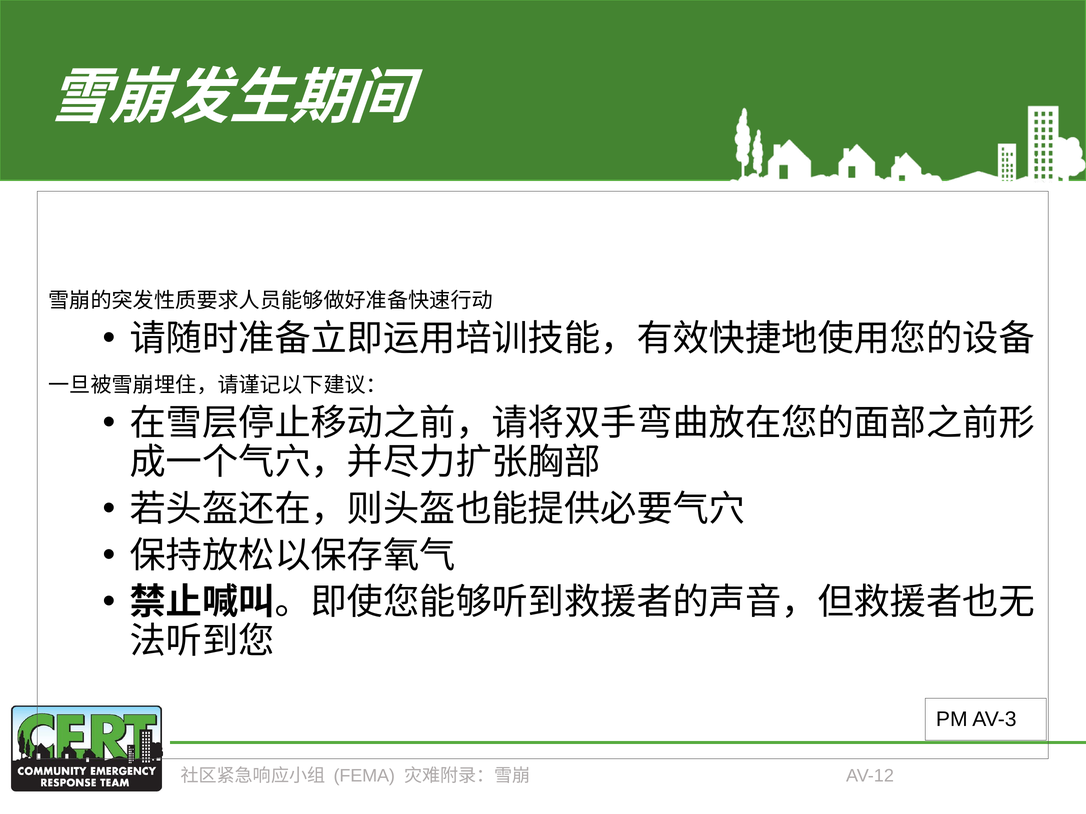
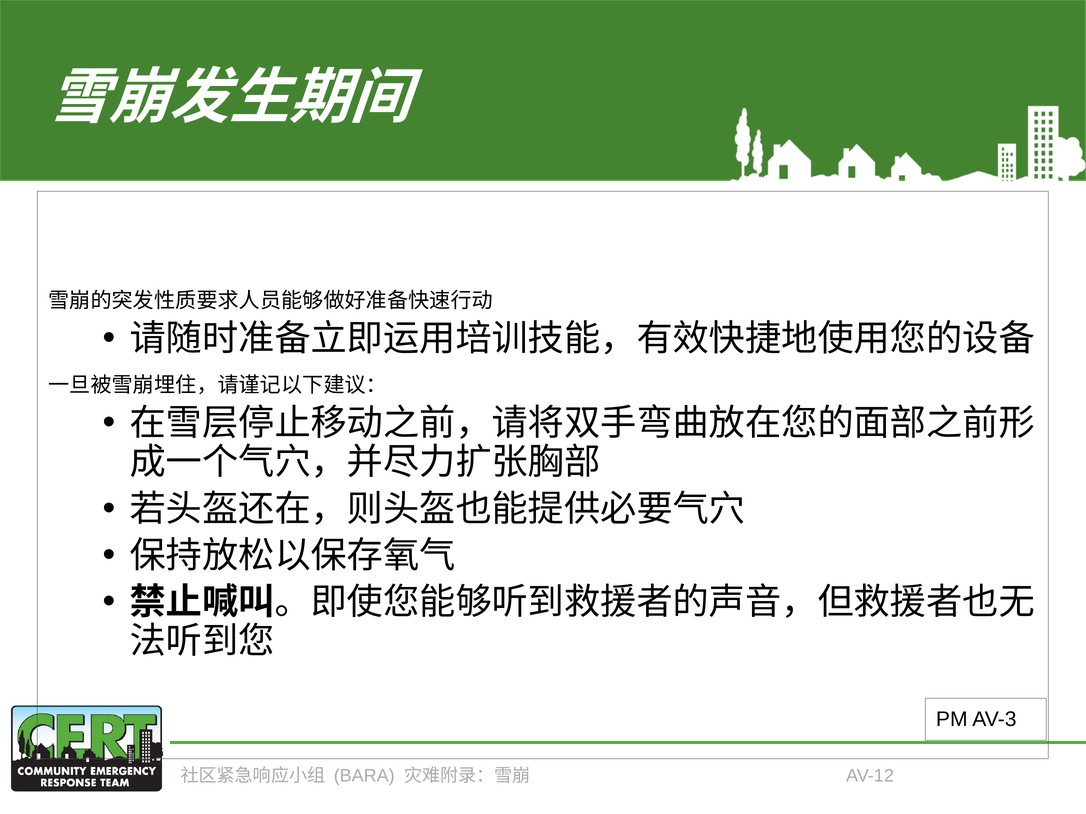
FEMA: FEMA -> BARA
